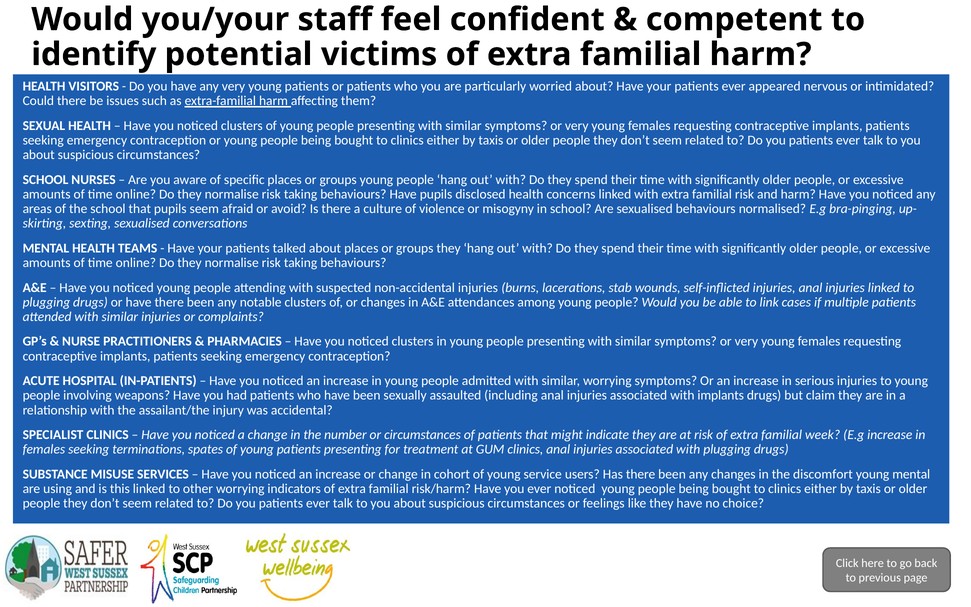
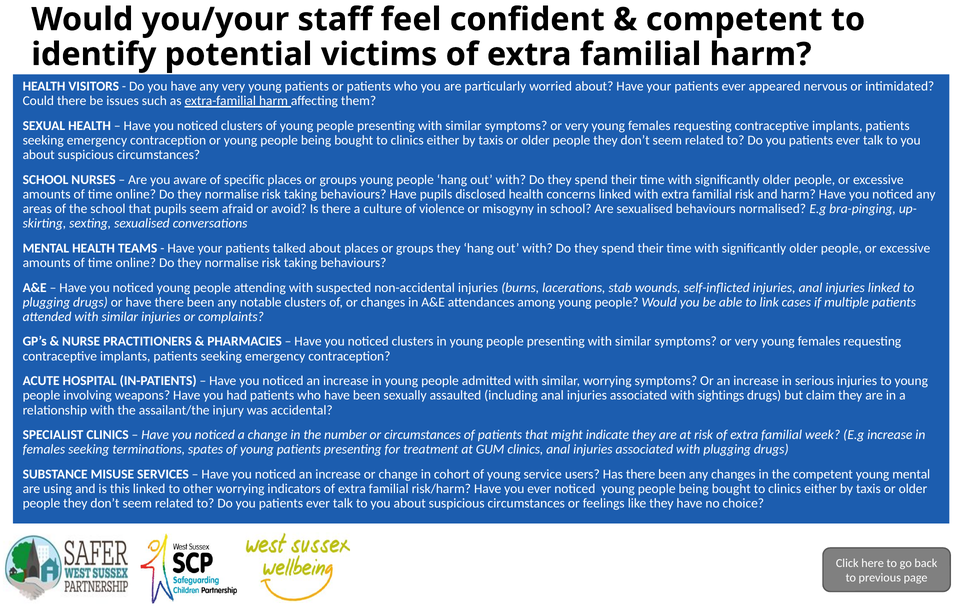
with implants: implants -> sightings
the discomfort: discomfort -> competent
